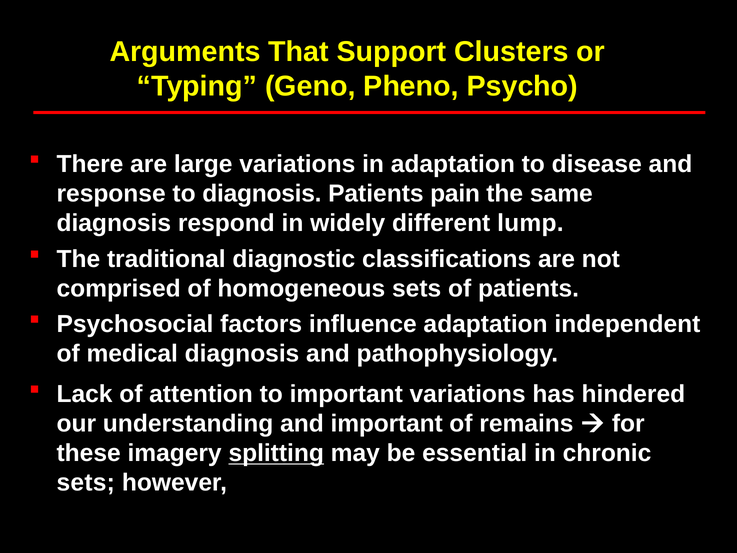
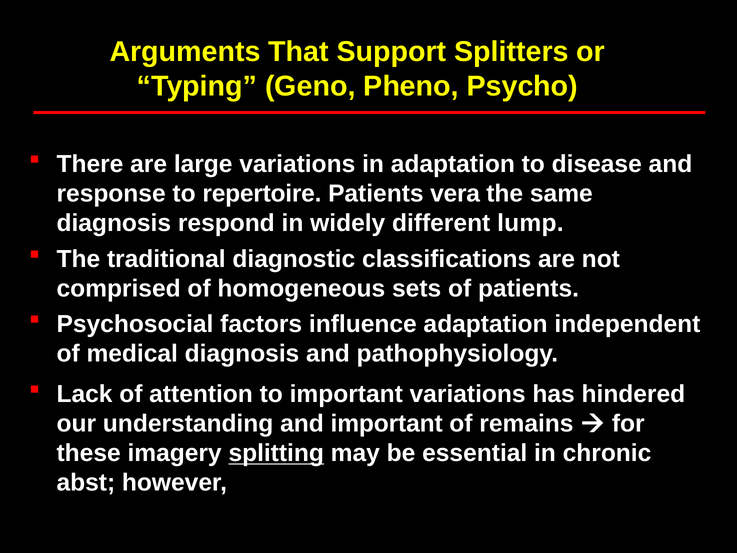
Clusters: Clusters -> Splitters
to diagnosis: diagnosis -> repertoire
pain: pain -> vera
sets at (86, 482): sets -> abst
